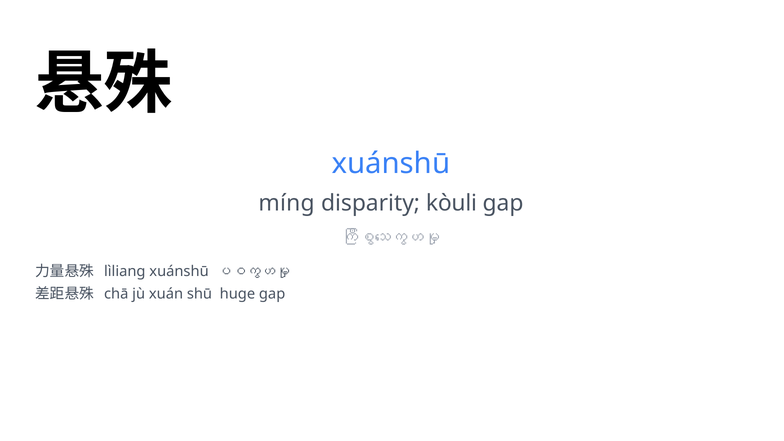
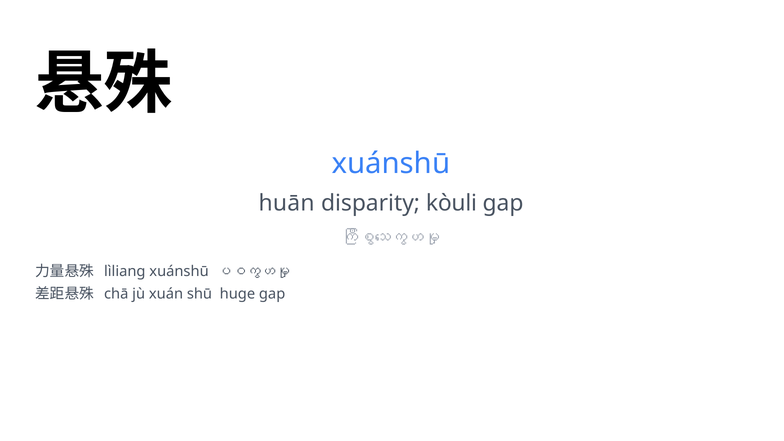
míng: míng -> huān
